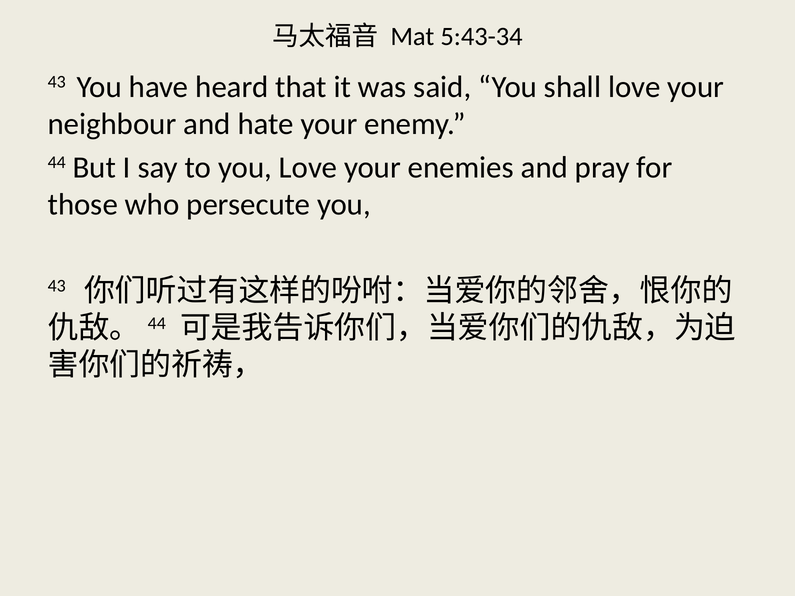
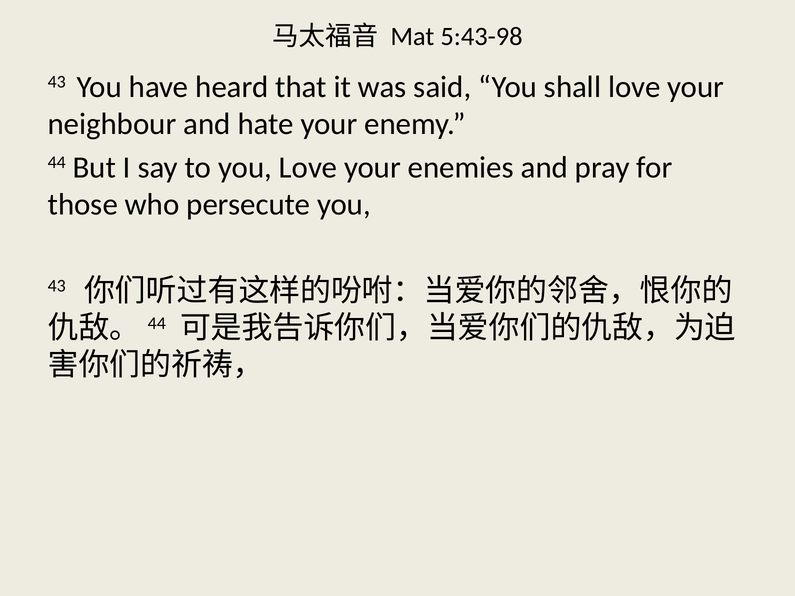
5:43-34: 5:43-34 -> 5:43-98
